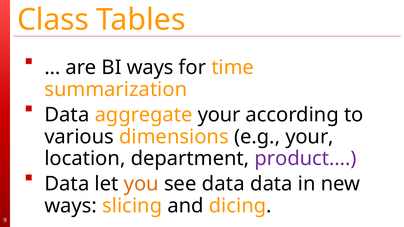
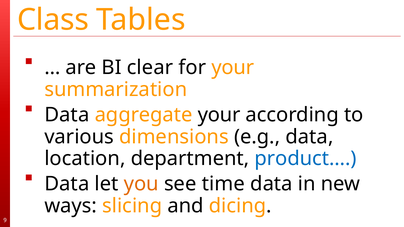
BI ways: ways -> clear
for time: time -> your
e.g your: your -> data
product… colour: purple -> blue
see data: data -> time
